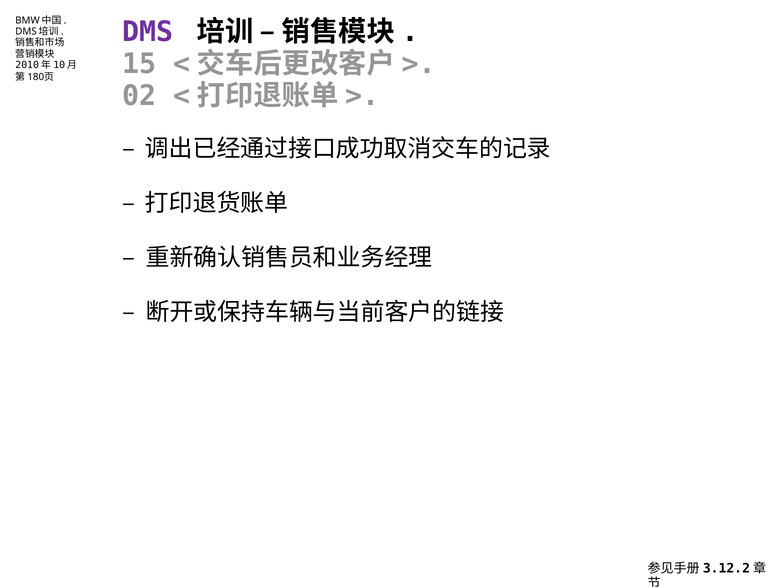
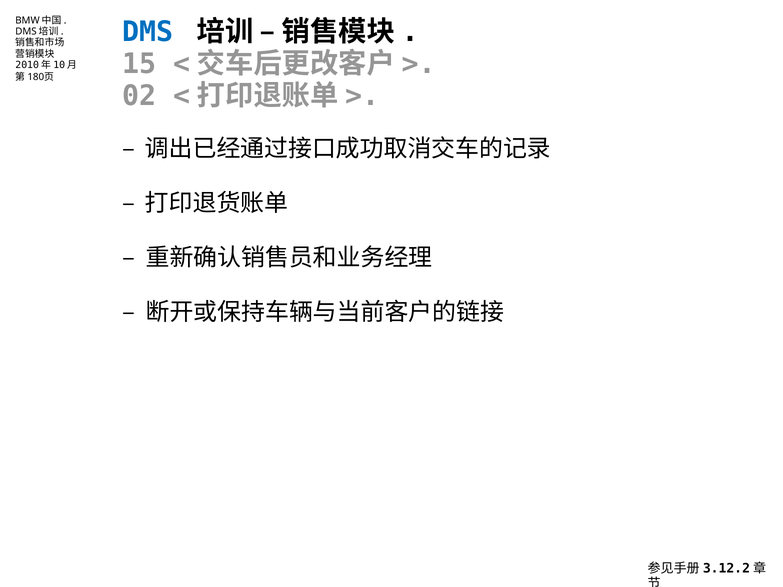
DMS colour: purple -> blue
